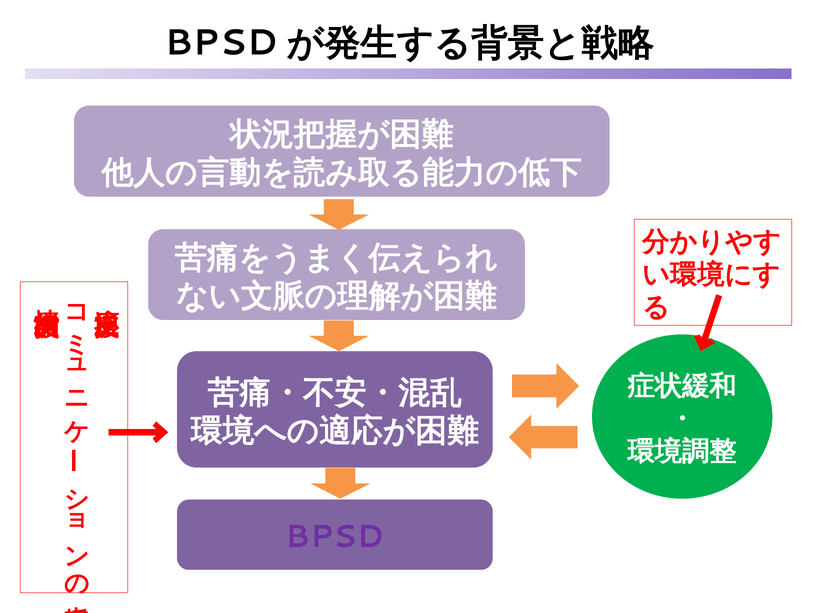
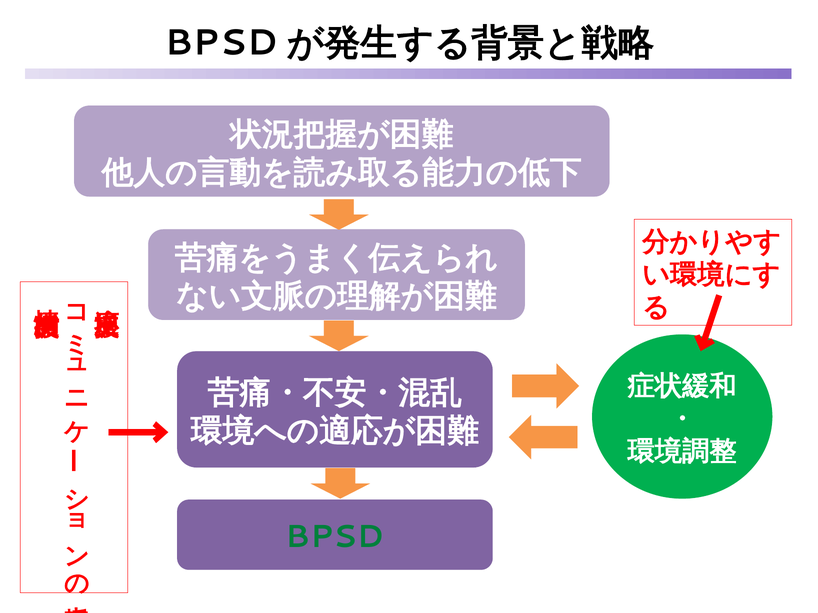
BPSD colour: purple -> green
